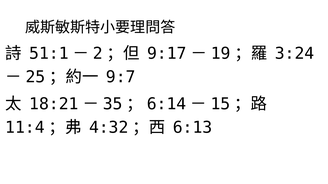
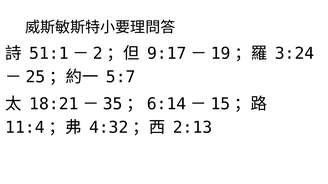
9:7: 9:7 -> 5:7
6:13: 6:13 -> 2:13
